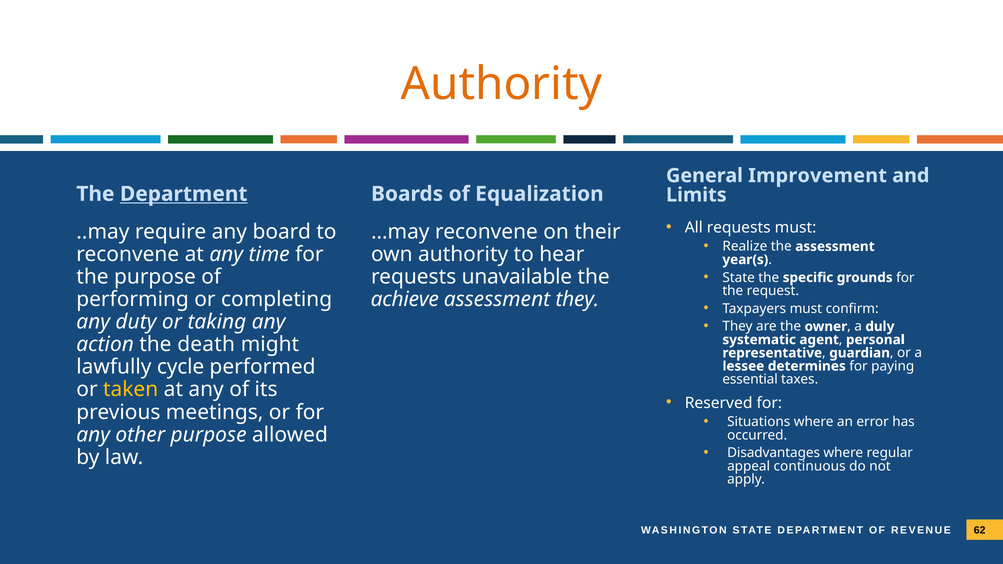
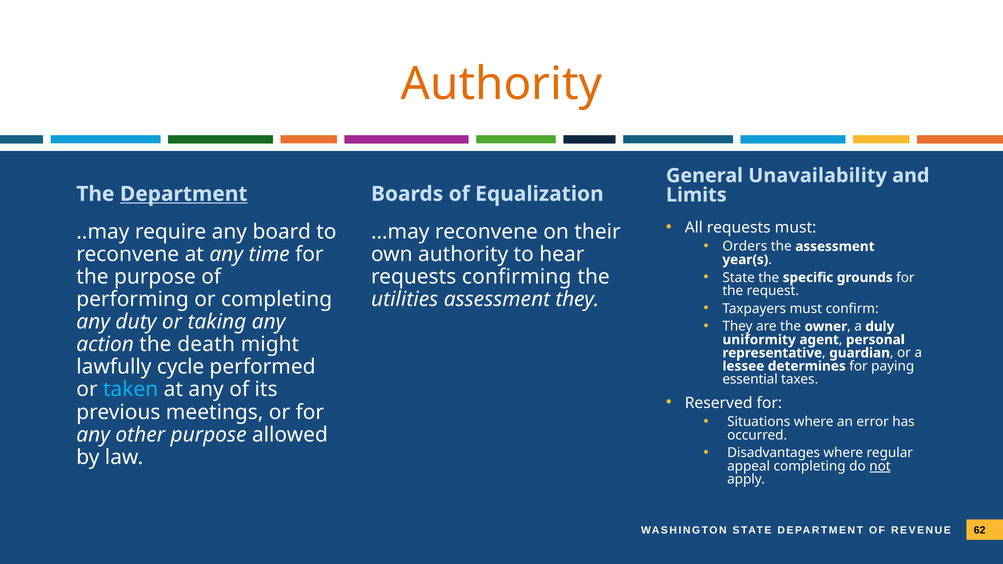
Improvement: Improvement -> Unavailability
Realize: Realize -> Orders
unavailable: unavailable -> confirming
achieve: achieve -> utilities
systematic: systematic -> uniformity
taken colour: yellow -> light blue
appeal continuous: continuous -> completing
not underline: none -> present
